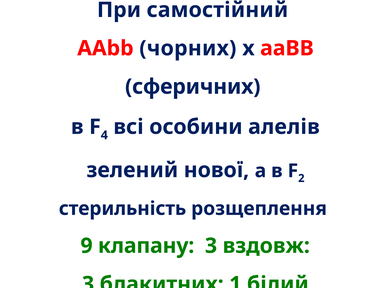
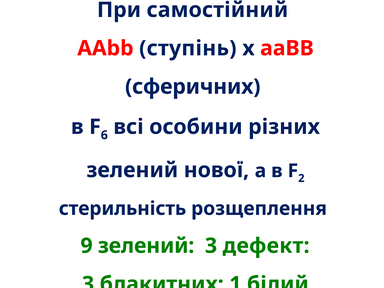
чорних: чорних -> ступінь
4: 4 -> 6
алелів: алелів -> різних
9 клапану: клапану -> зелений
вздовж: вздовж -> дефект
